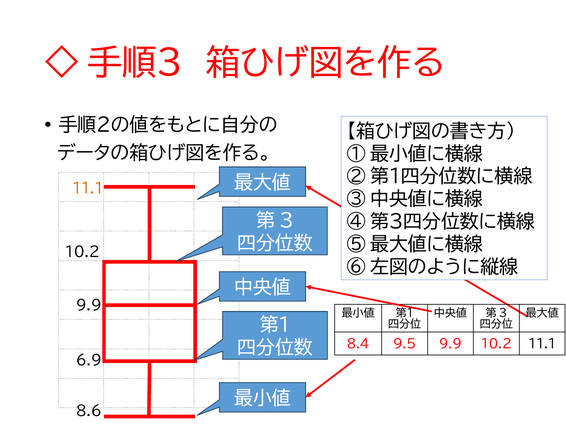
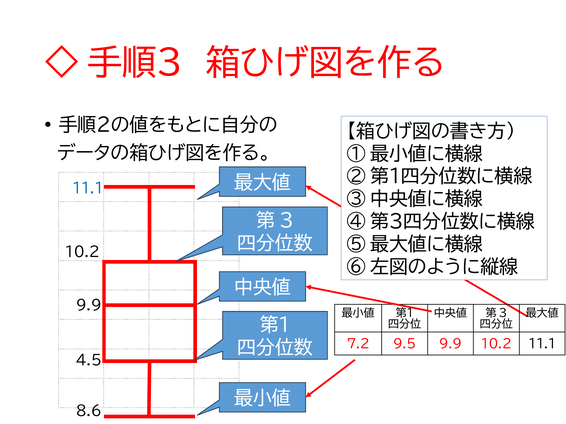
11.1 at (88, 189) colour: orange -> blue
8.4: 8.4 -> 7.2
6.9: 6.9 -> 4.5
